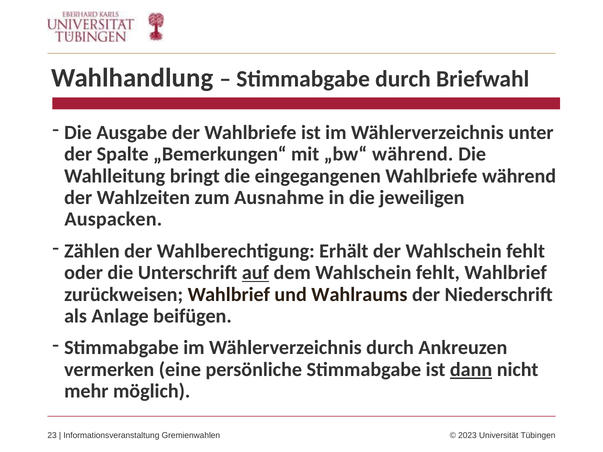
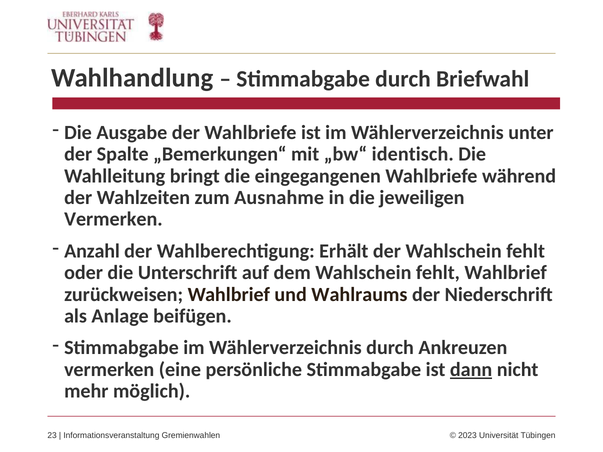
„bw“ während: während -> identisch
Auspacken at (113, 219): Auspacken -> Vermerken
Zählen: Zählen -> Anzahl
auf underline: present -> none
